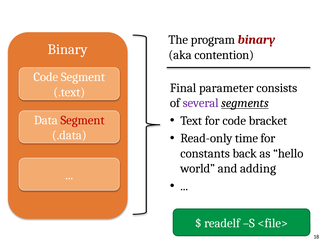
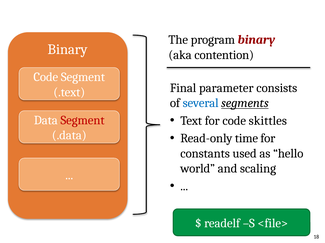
several colour: purple -> blue
bracket: bracket -> skittles
back: back -> used
adding: adding -> scaling
